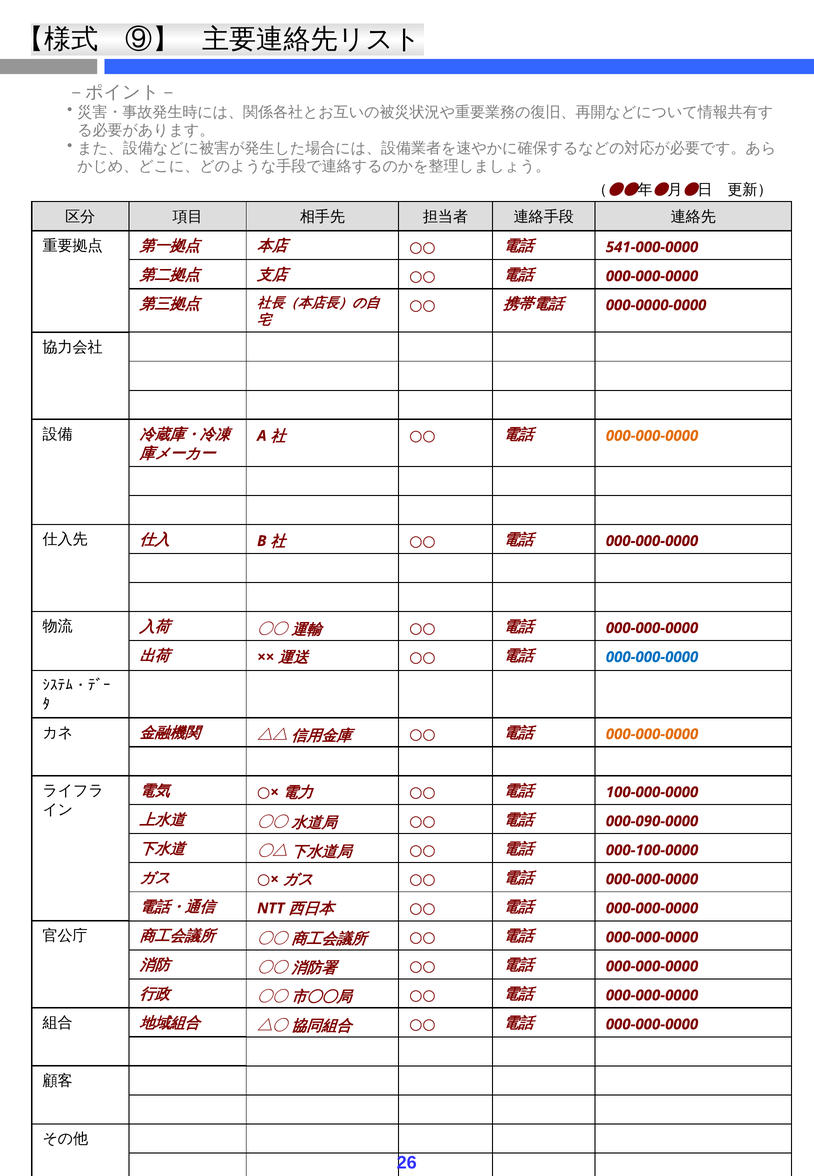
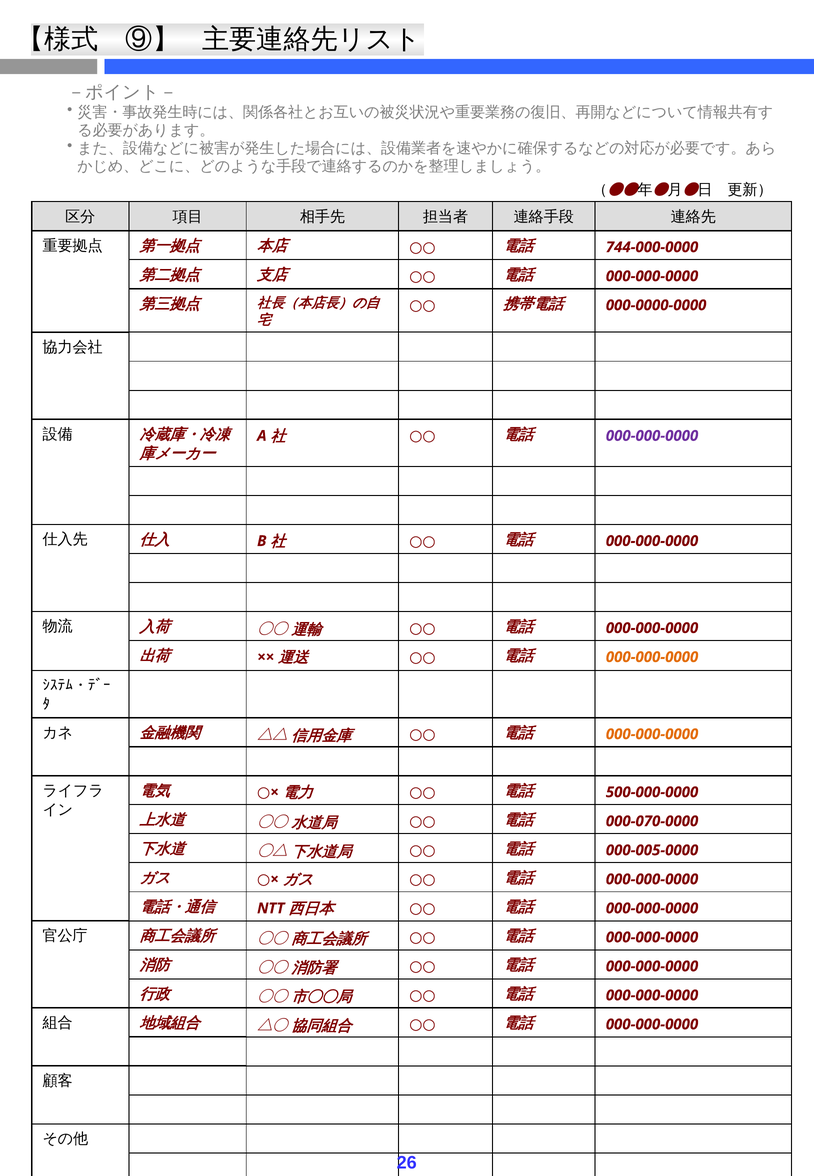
541-000-0000: 541-000-0000 -> 744-000-0000
000-000-0000 at (652, 436) colour: orange -> purple
000-000-0000 at (652, 657) colour: blue -> orange
100-000-0000: 100-000-0000 -> 500-000-0000
000-090-0000: 000-090-0000 -> 000-070-0000
000-100-0000: 000-100-0000 -> 000-005-0000
